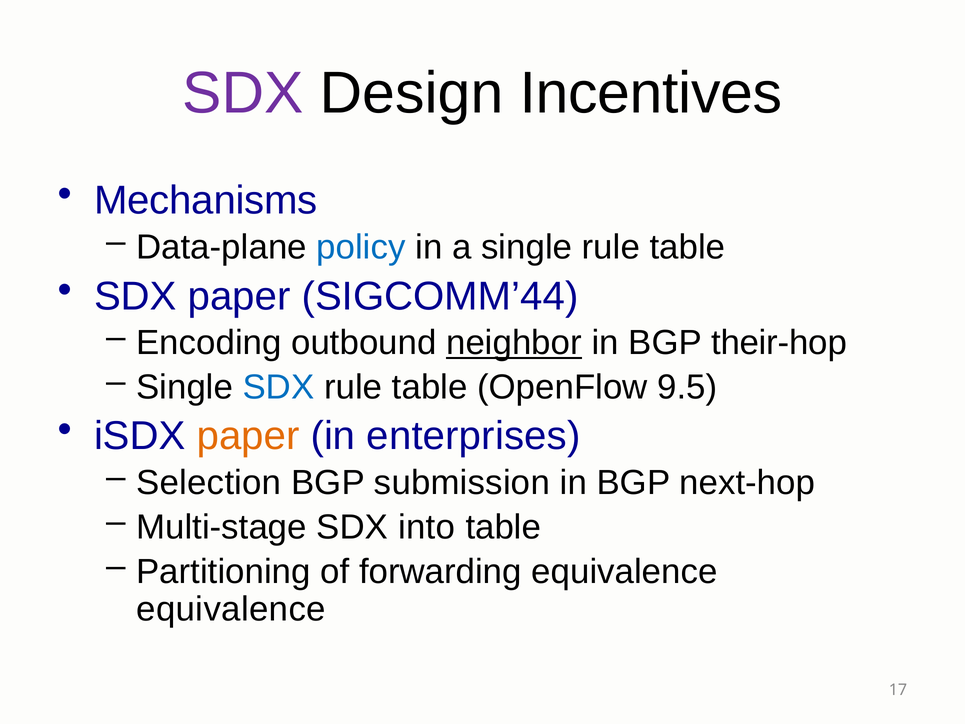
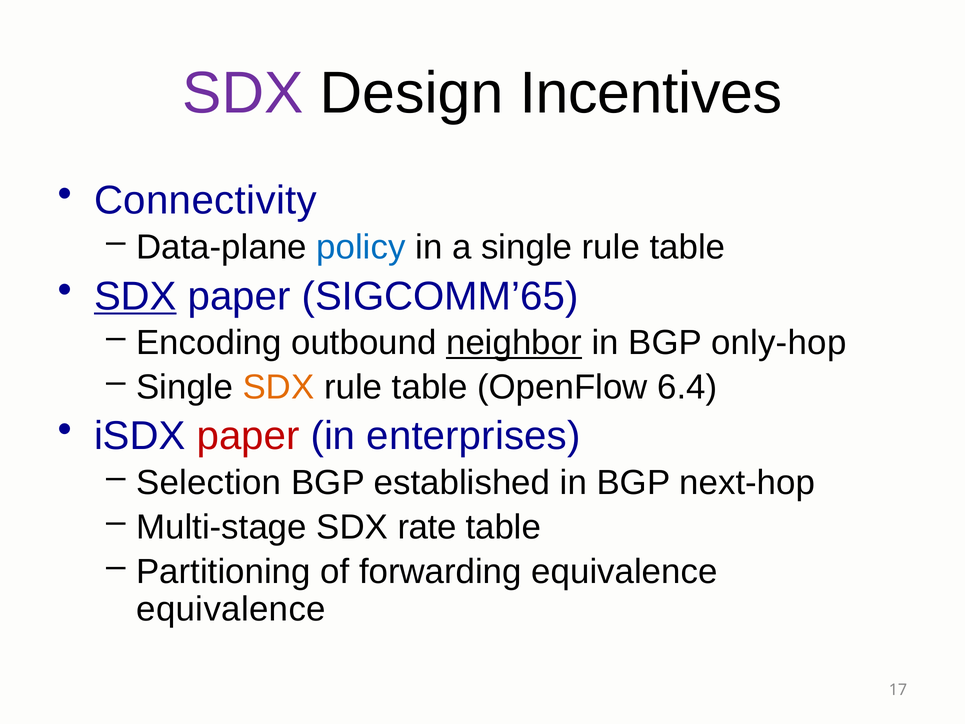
Mechanisms: Mechanisms -> Connectivity
SDX at (135, 296) underline: none -> present
SIGCOMM’44: SIGCOMM’44 -> SIGCOMM’65
their-hop: their-hop -> only-hop
SDX at (279, 387) colour: blue -> orange
9.5: 9.5 -> 6.4
paper at (248, 436) colour: orange -> red
submission: submission -> established
into: into -> rate
